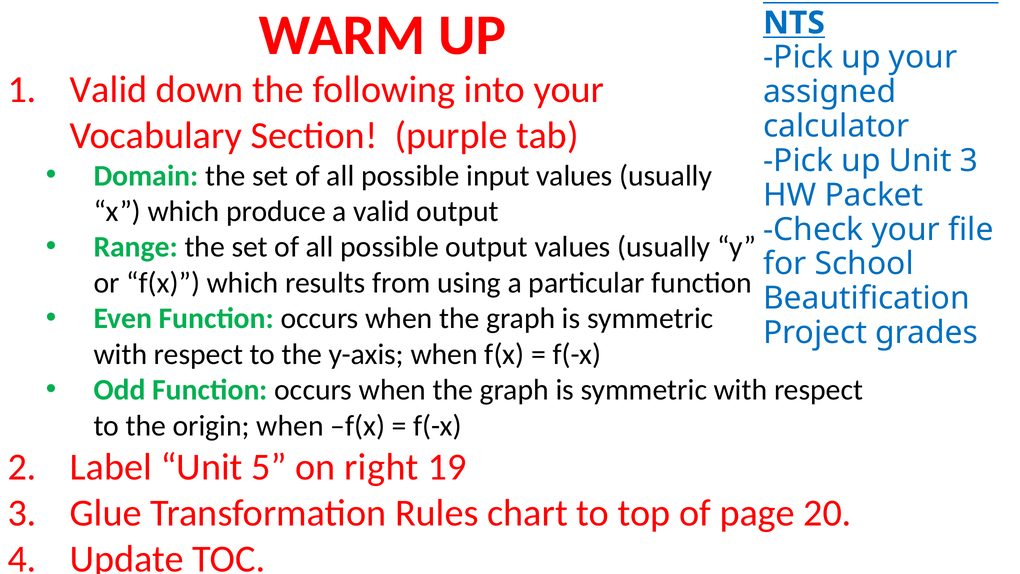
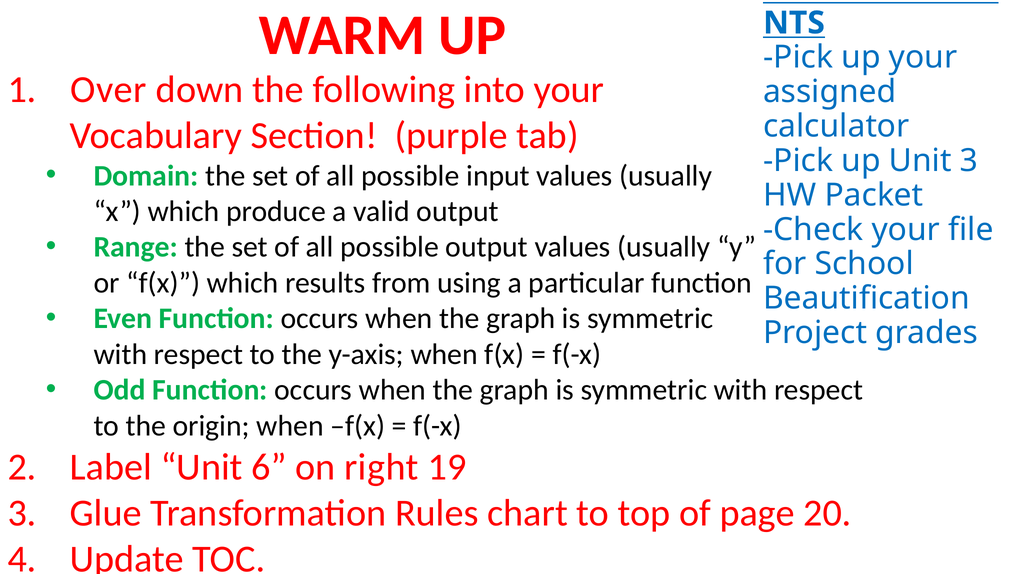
Valid at (109, 90): Valid -> Over
5: 5 -> 6
